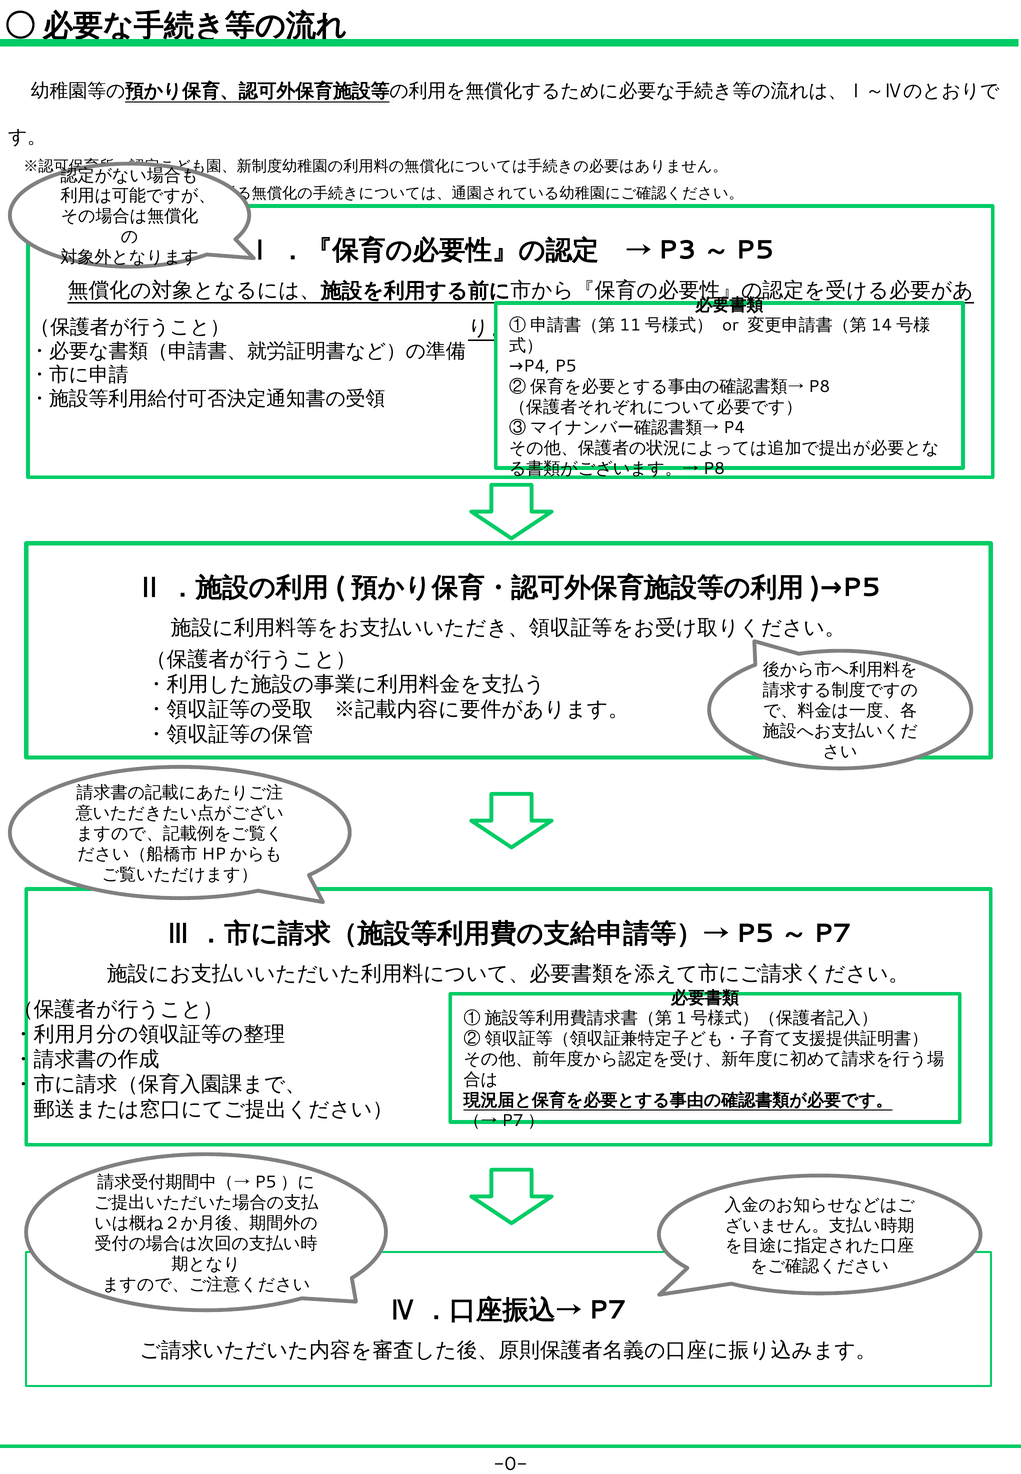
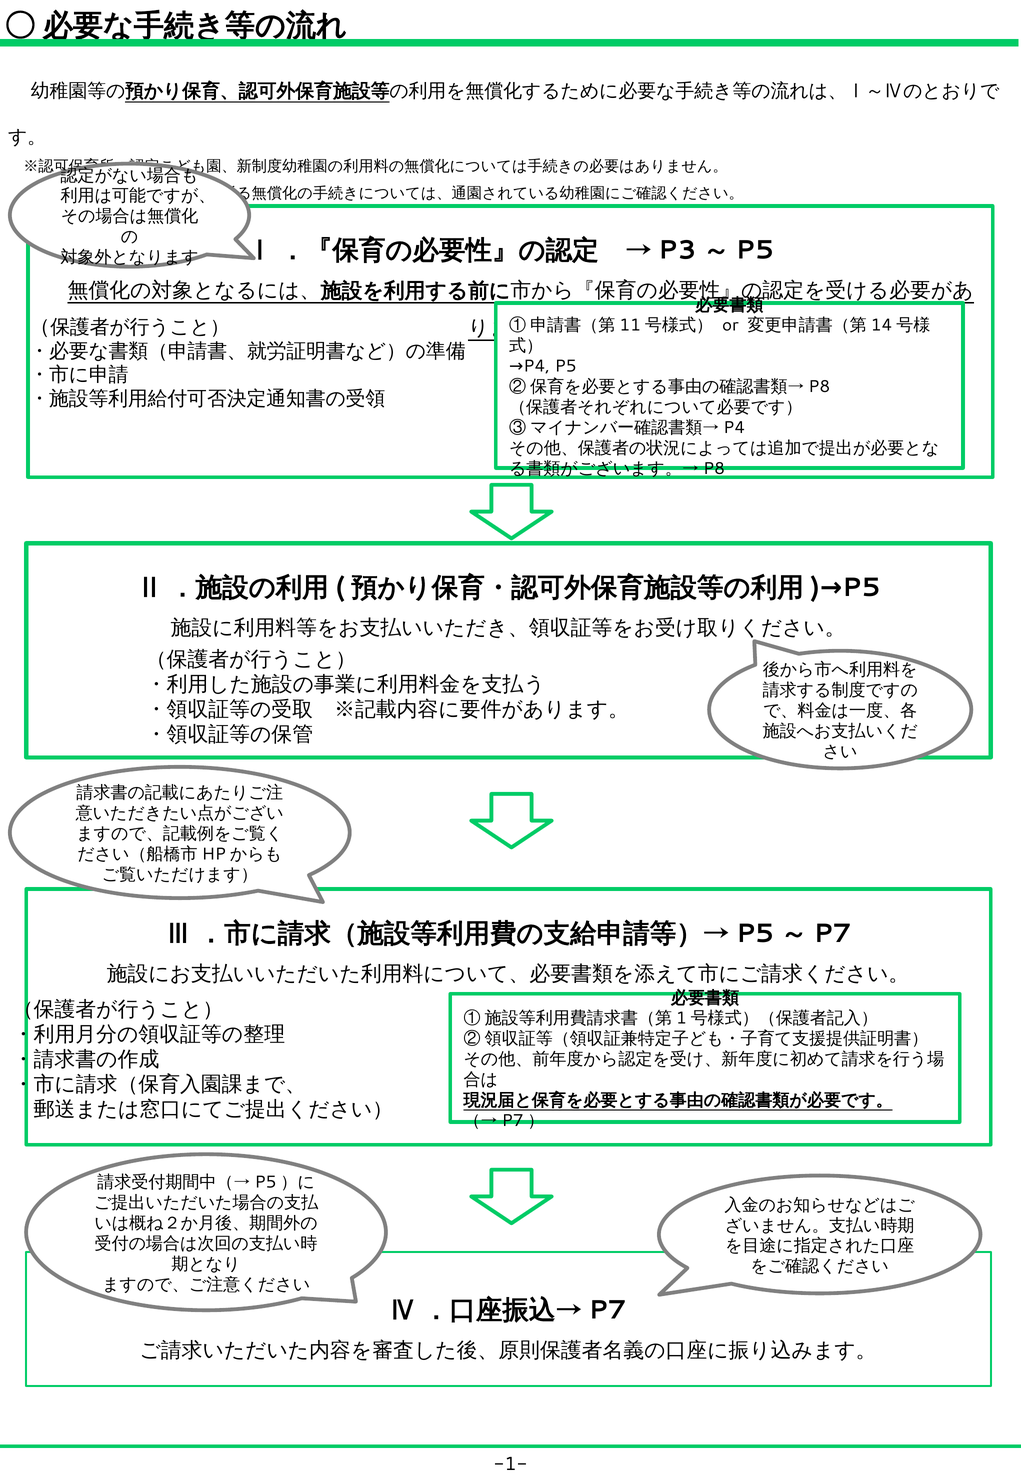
-0-: -0- -> -1-
